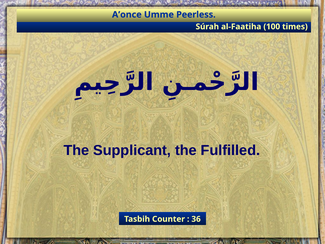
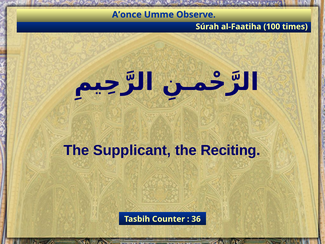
Peerless: Peerless -> Observe
Fulfilled: Fulfilled -> Reciting
